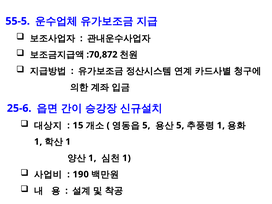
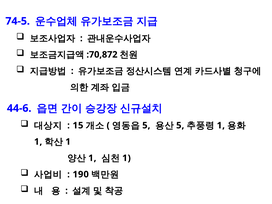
55-5: 55-5 -> 74-5
25-6: 25-6 -> 44-6
